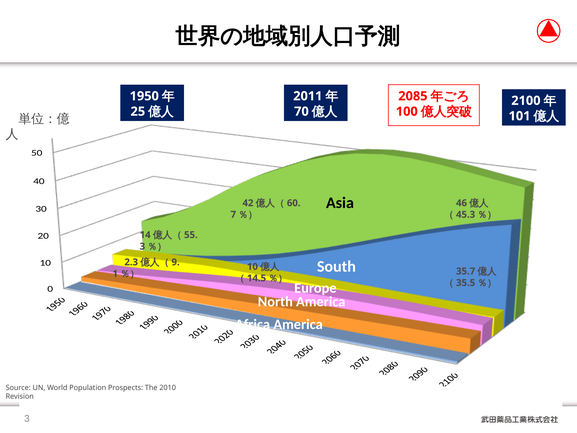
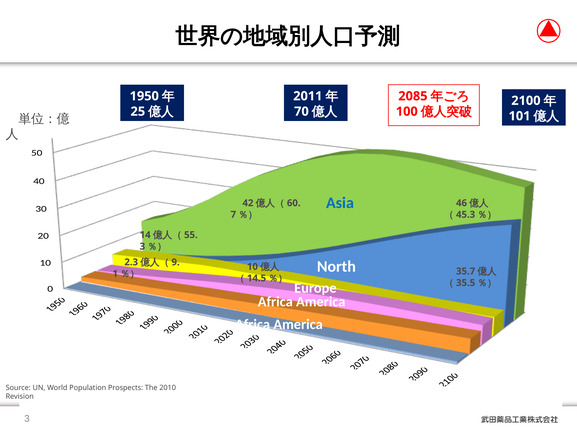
Asia colour: black -> blue
South: South -> North
North at (275, 302): North -> Africa
